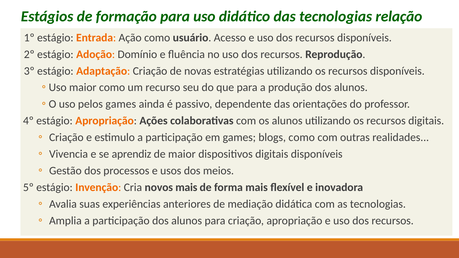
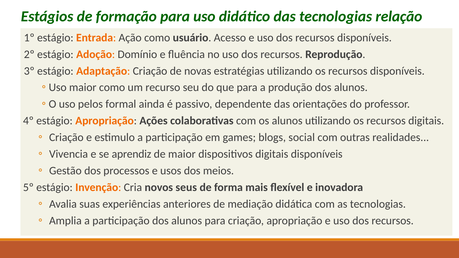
pelos games: games -> formal
blogs como: como -> social
novos mais: mais -> seus
